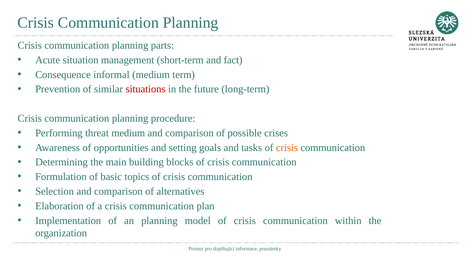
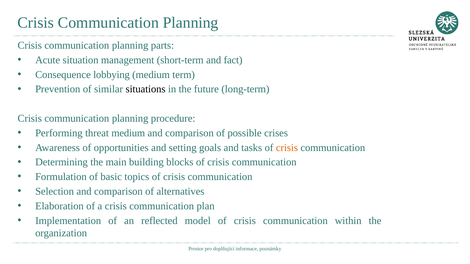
informal: informal -> lobbying
situations colour: red -> black
an planning: planning -> reflected
